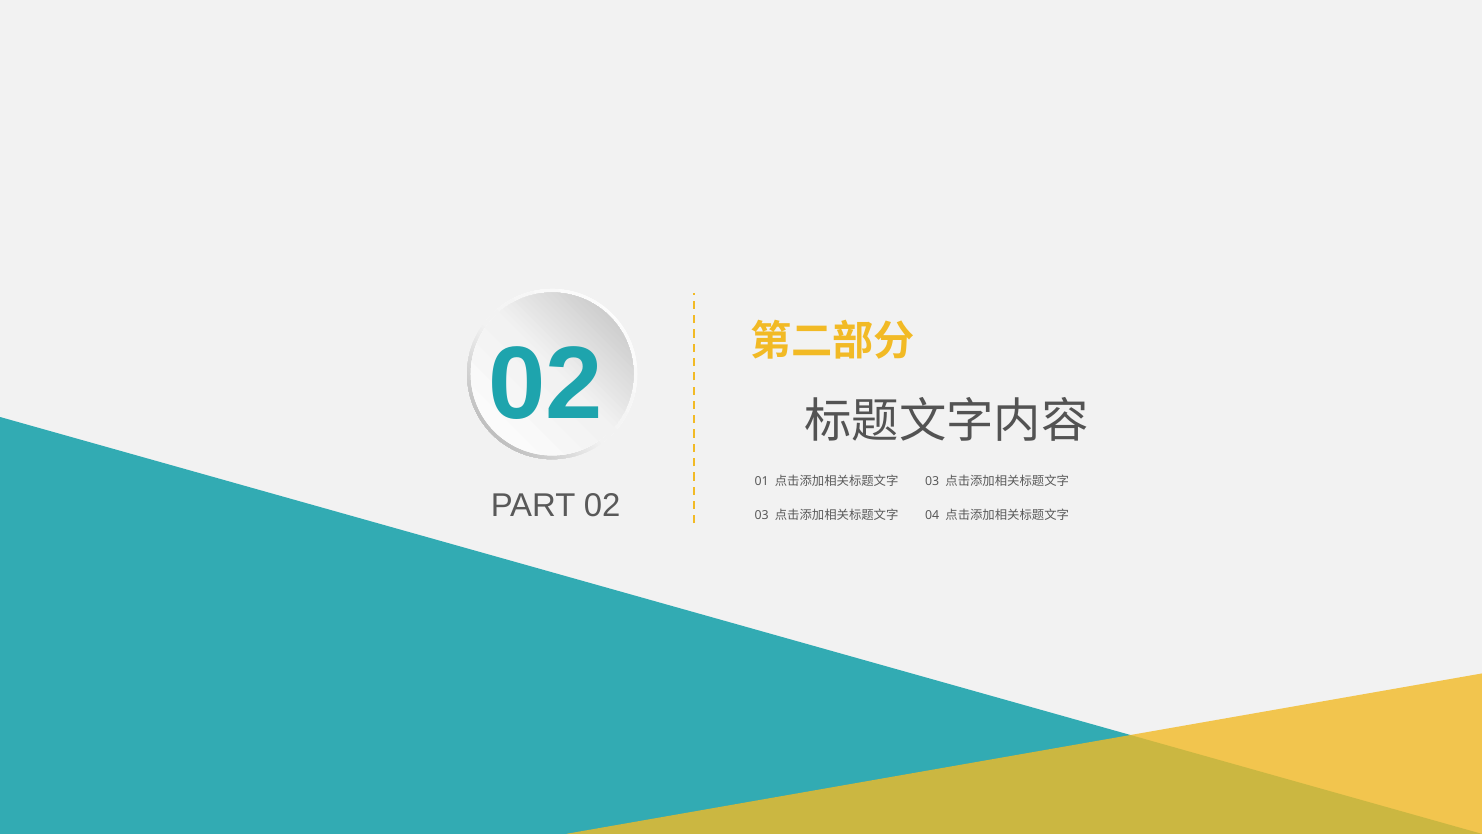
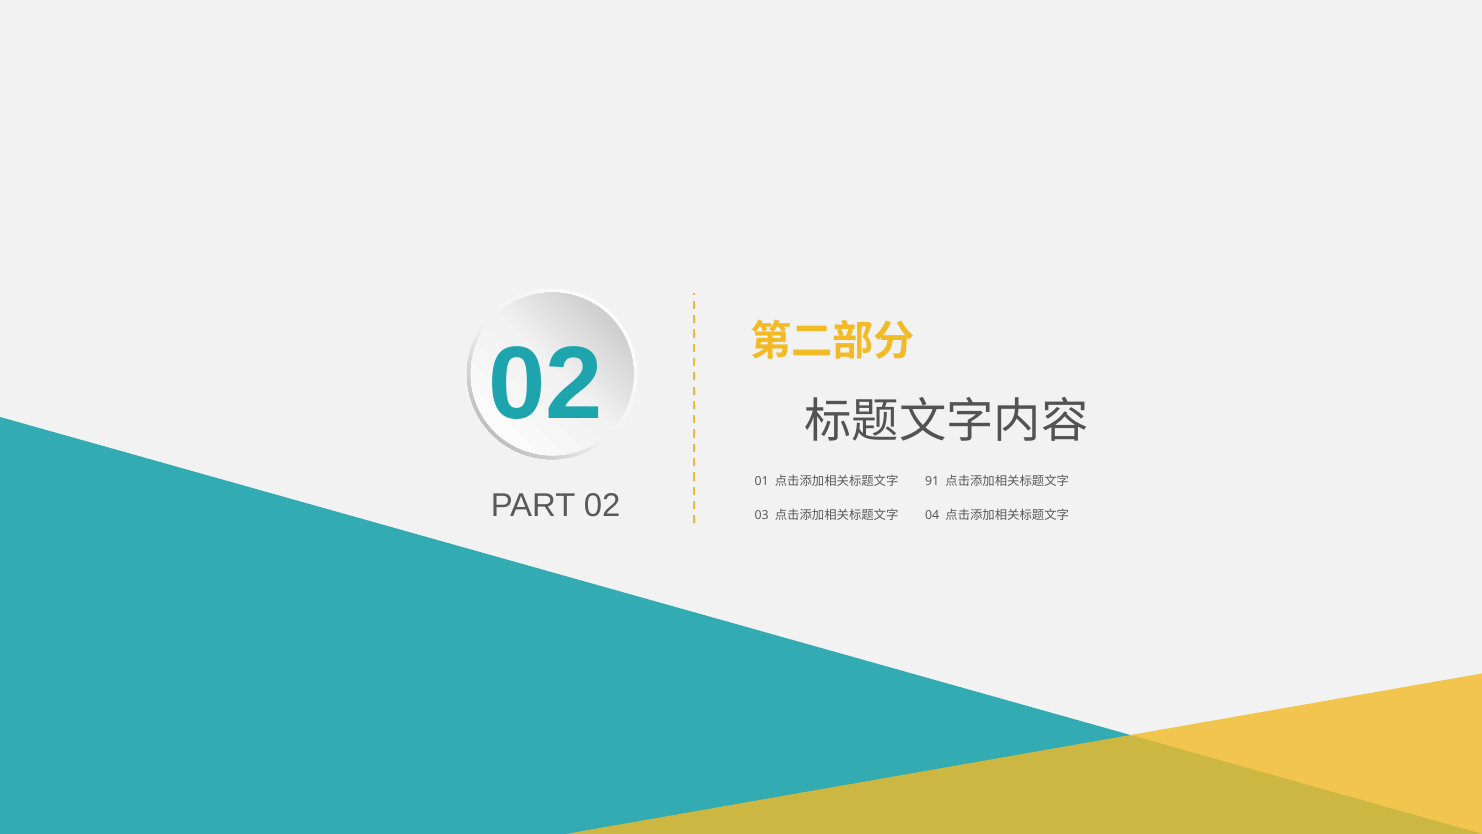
03 at (932, 482): 03 -> 91
